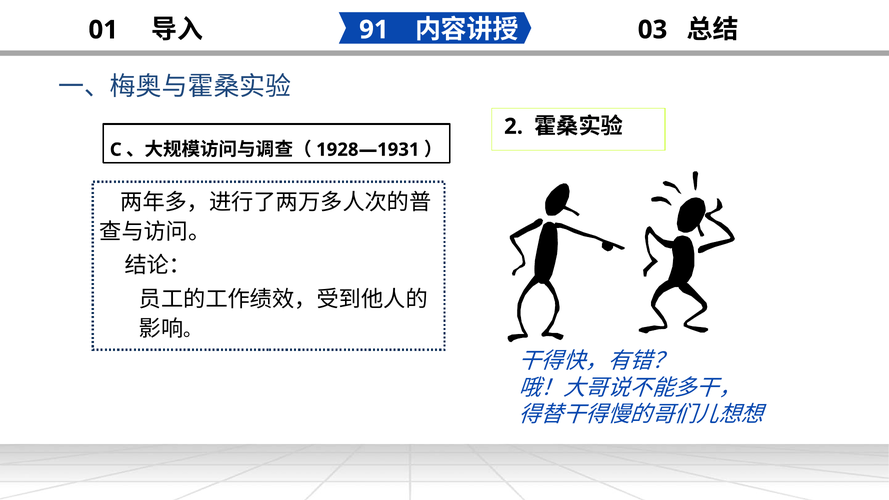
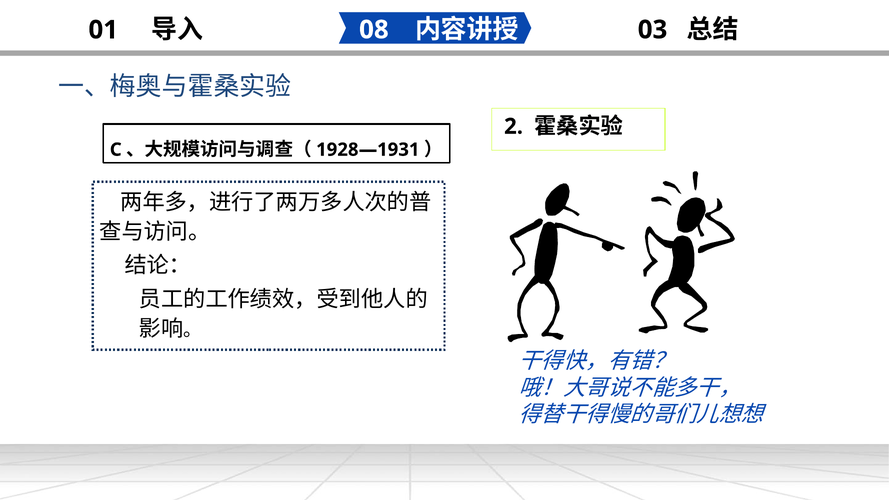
91: 91 -> 08
